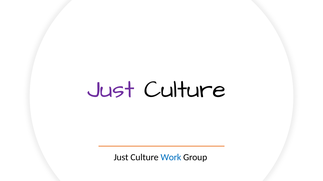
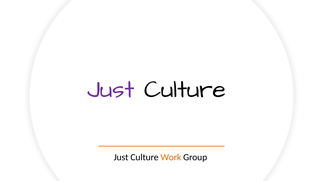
Work colour: blue -> orange
